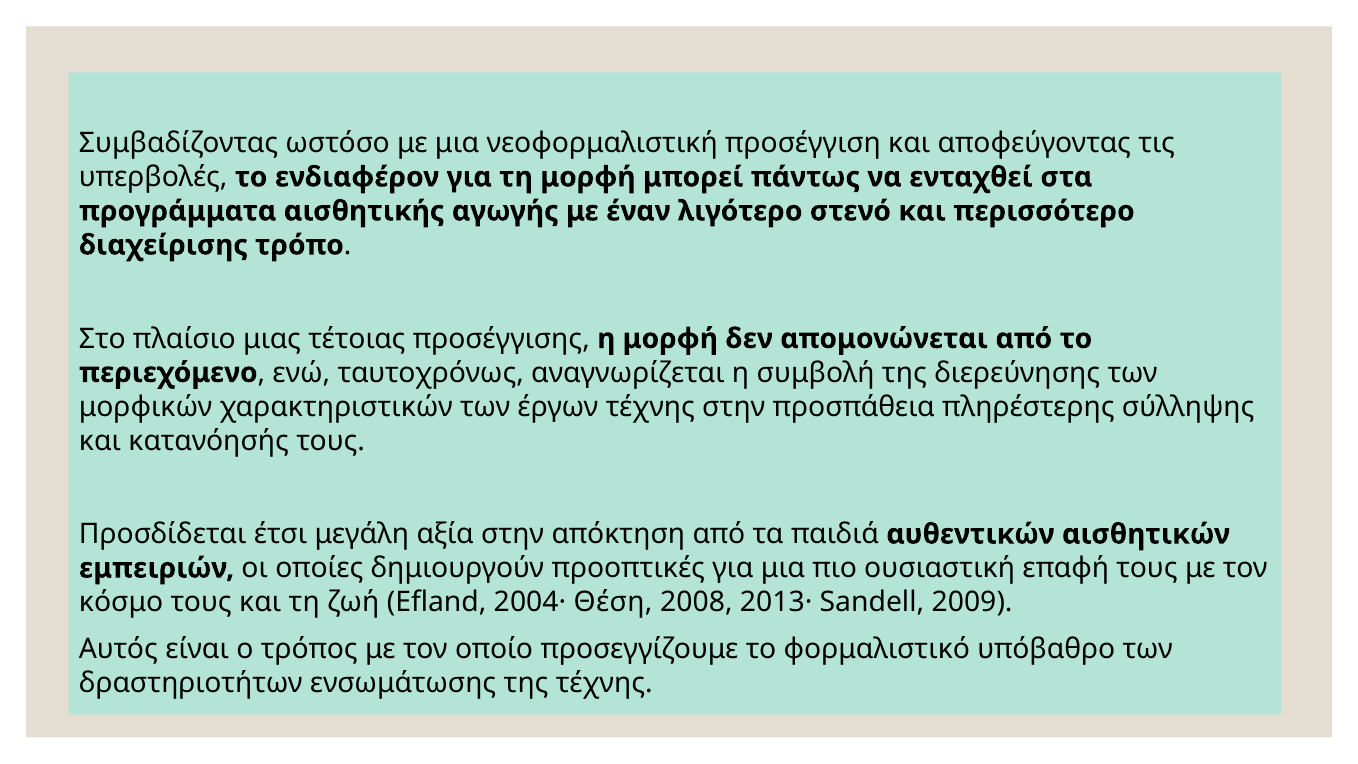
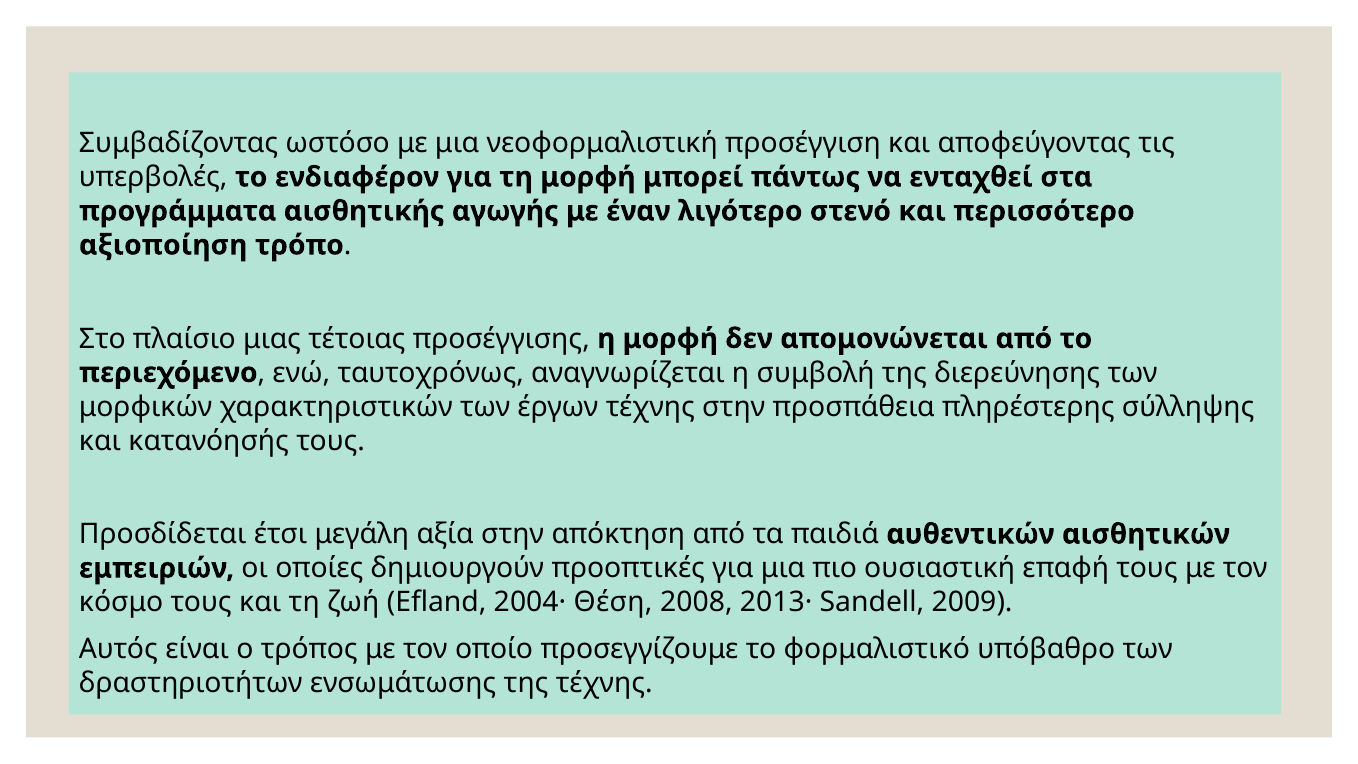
διαχείρισης: διαχείρισης -> αξιοποίηση
